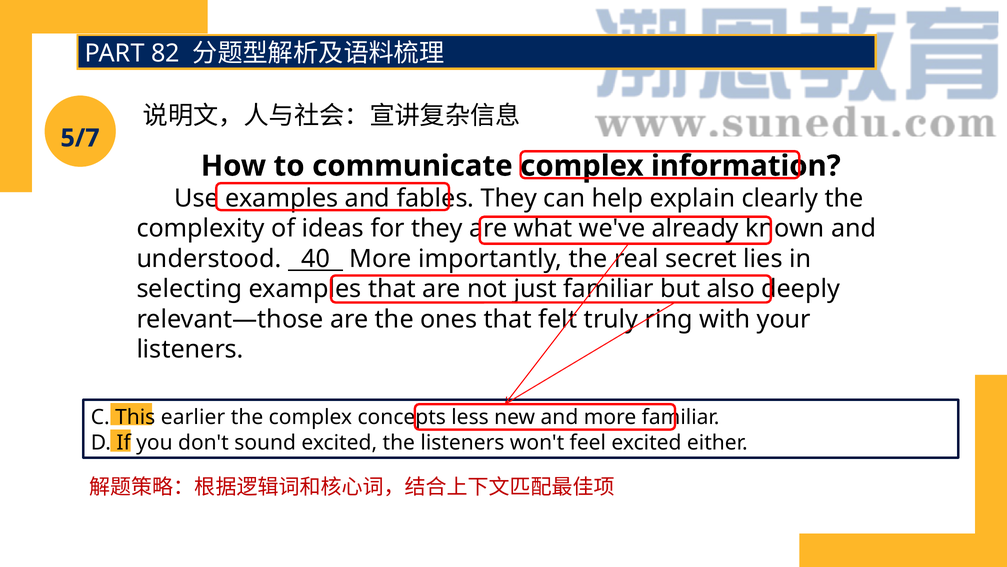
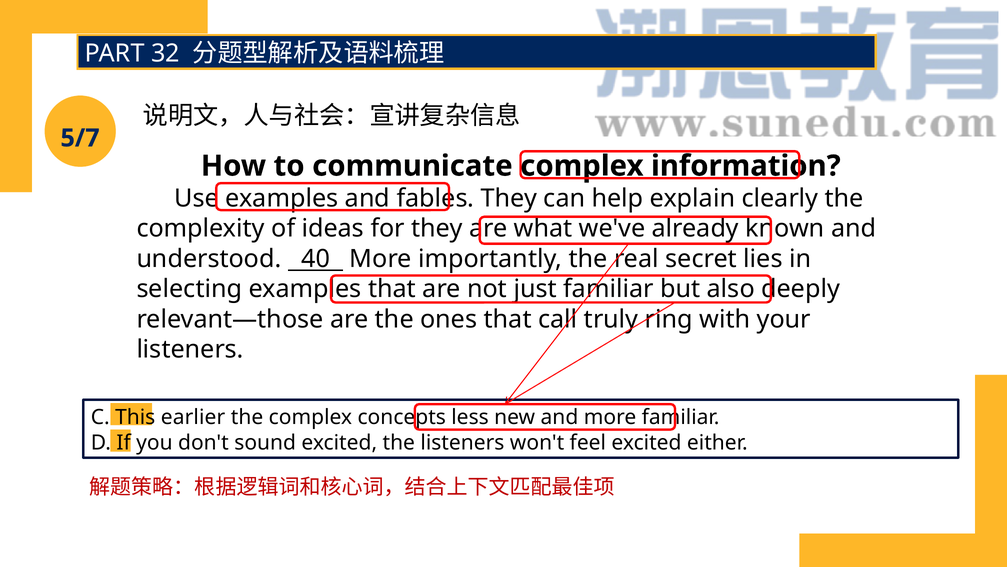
82: 82 -> 32
felt: felt -> call
